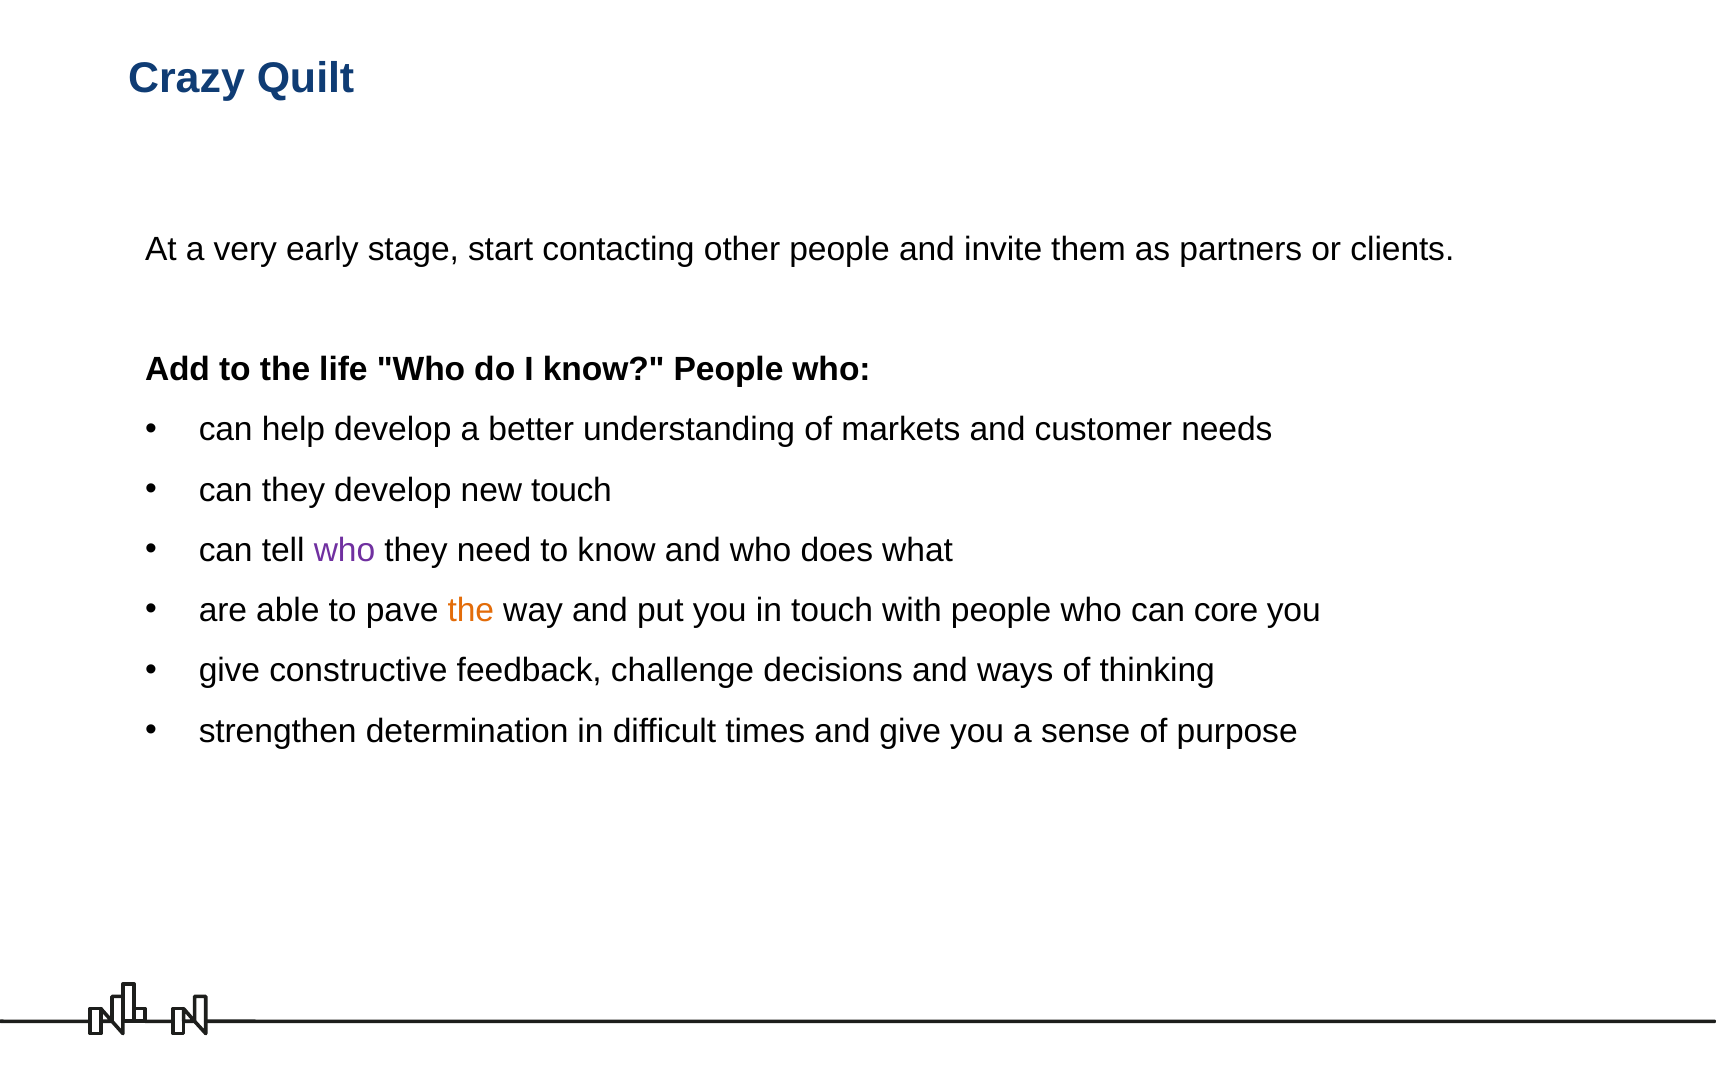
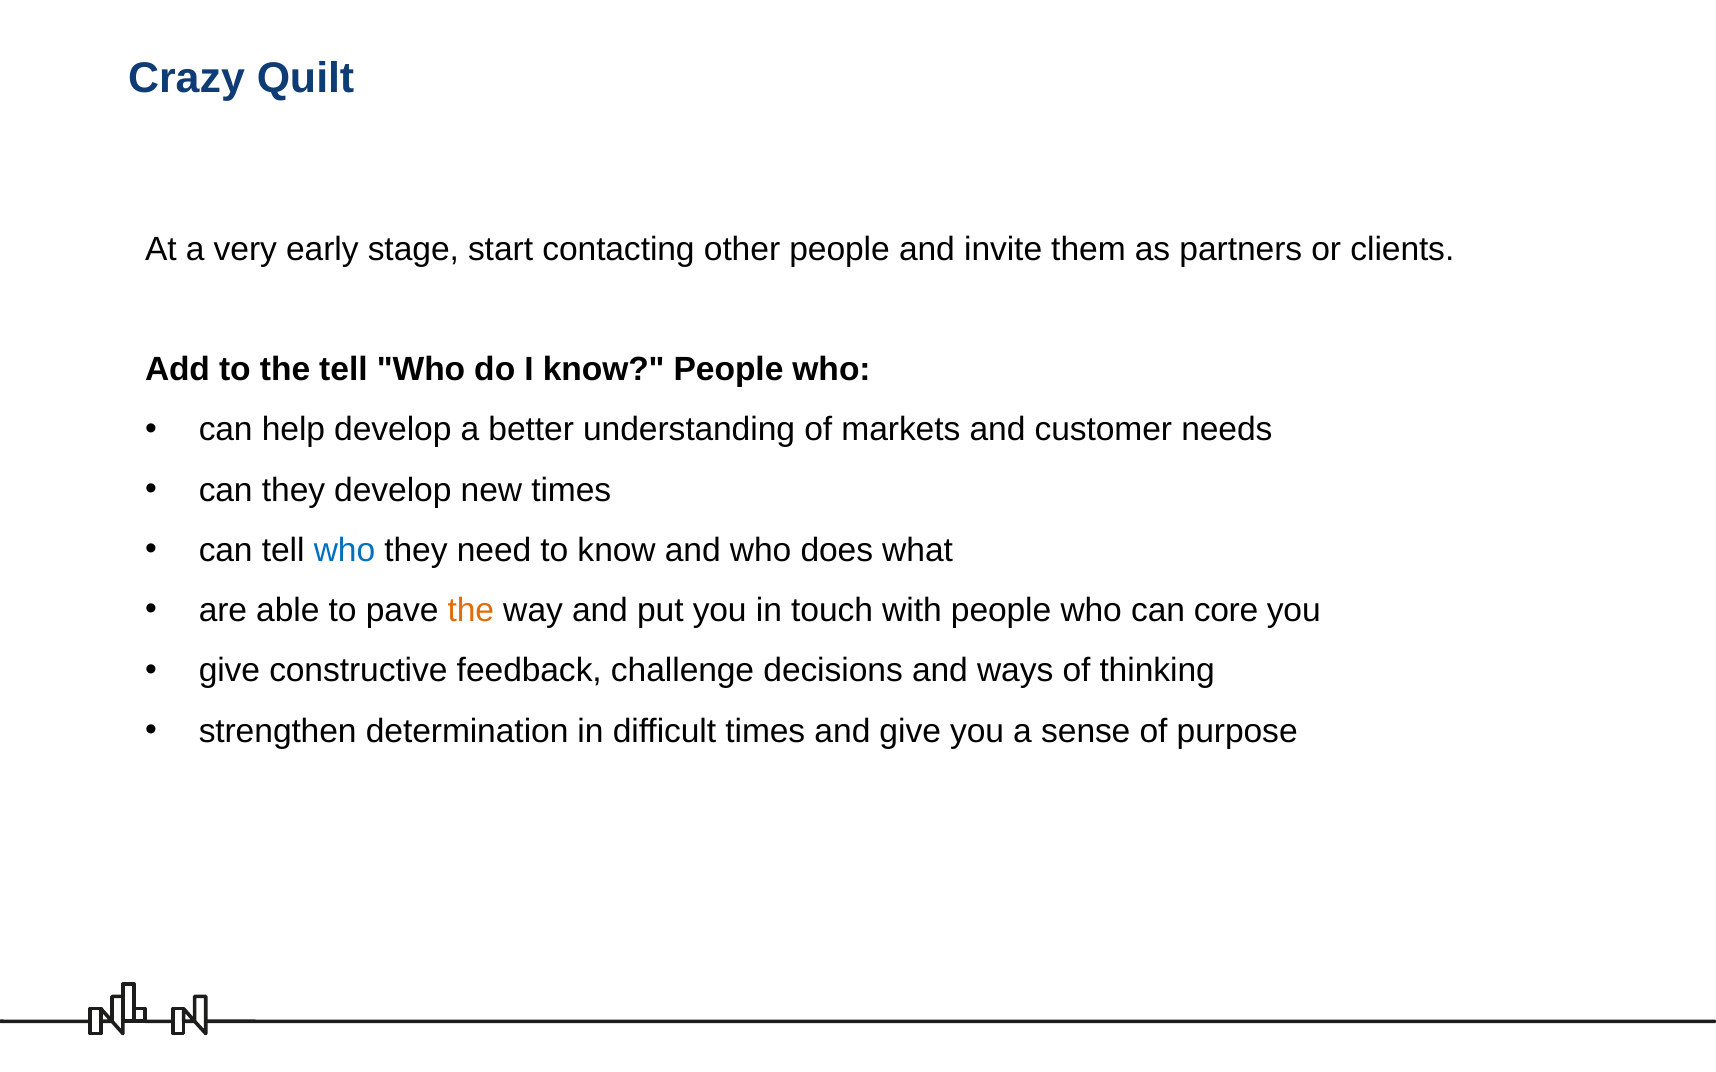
the life: life -> tell
new touch: touch -> times
who at (345, 551) colour: purple -> blue
